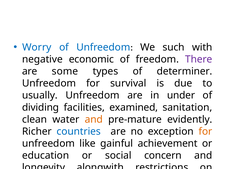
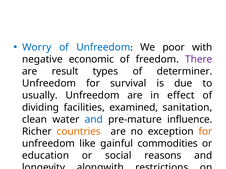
such: such -> poor
some: some -> result
under: under -> effect
and at (94, 120) colour: orange -> blue
evidently: evidently -> influence
countries colour: blue -> orange
achievement: achievement -> commodities
concern: concern -> reasons
